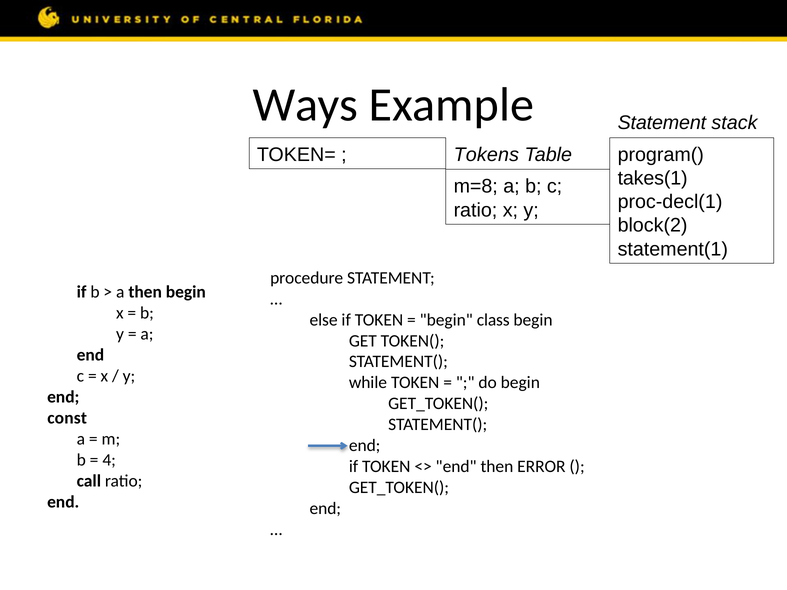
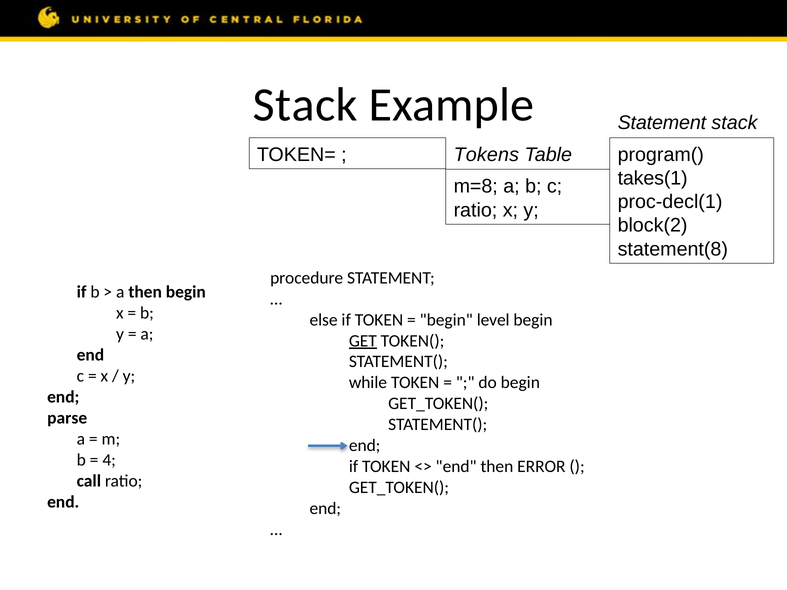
Ways at (305, 105): Ways -> Stack
statement(1: statement(1 -> statement(8
class: class -> level
GET underline: none -> present
const at (67, 418): const -> parse
